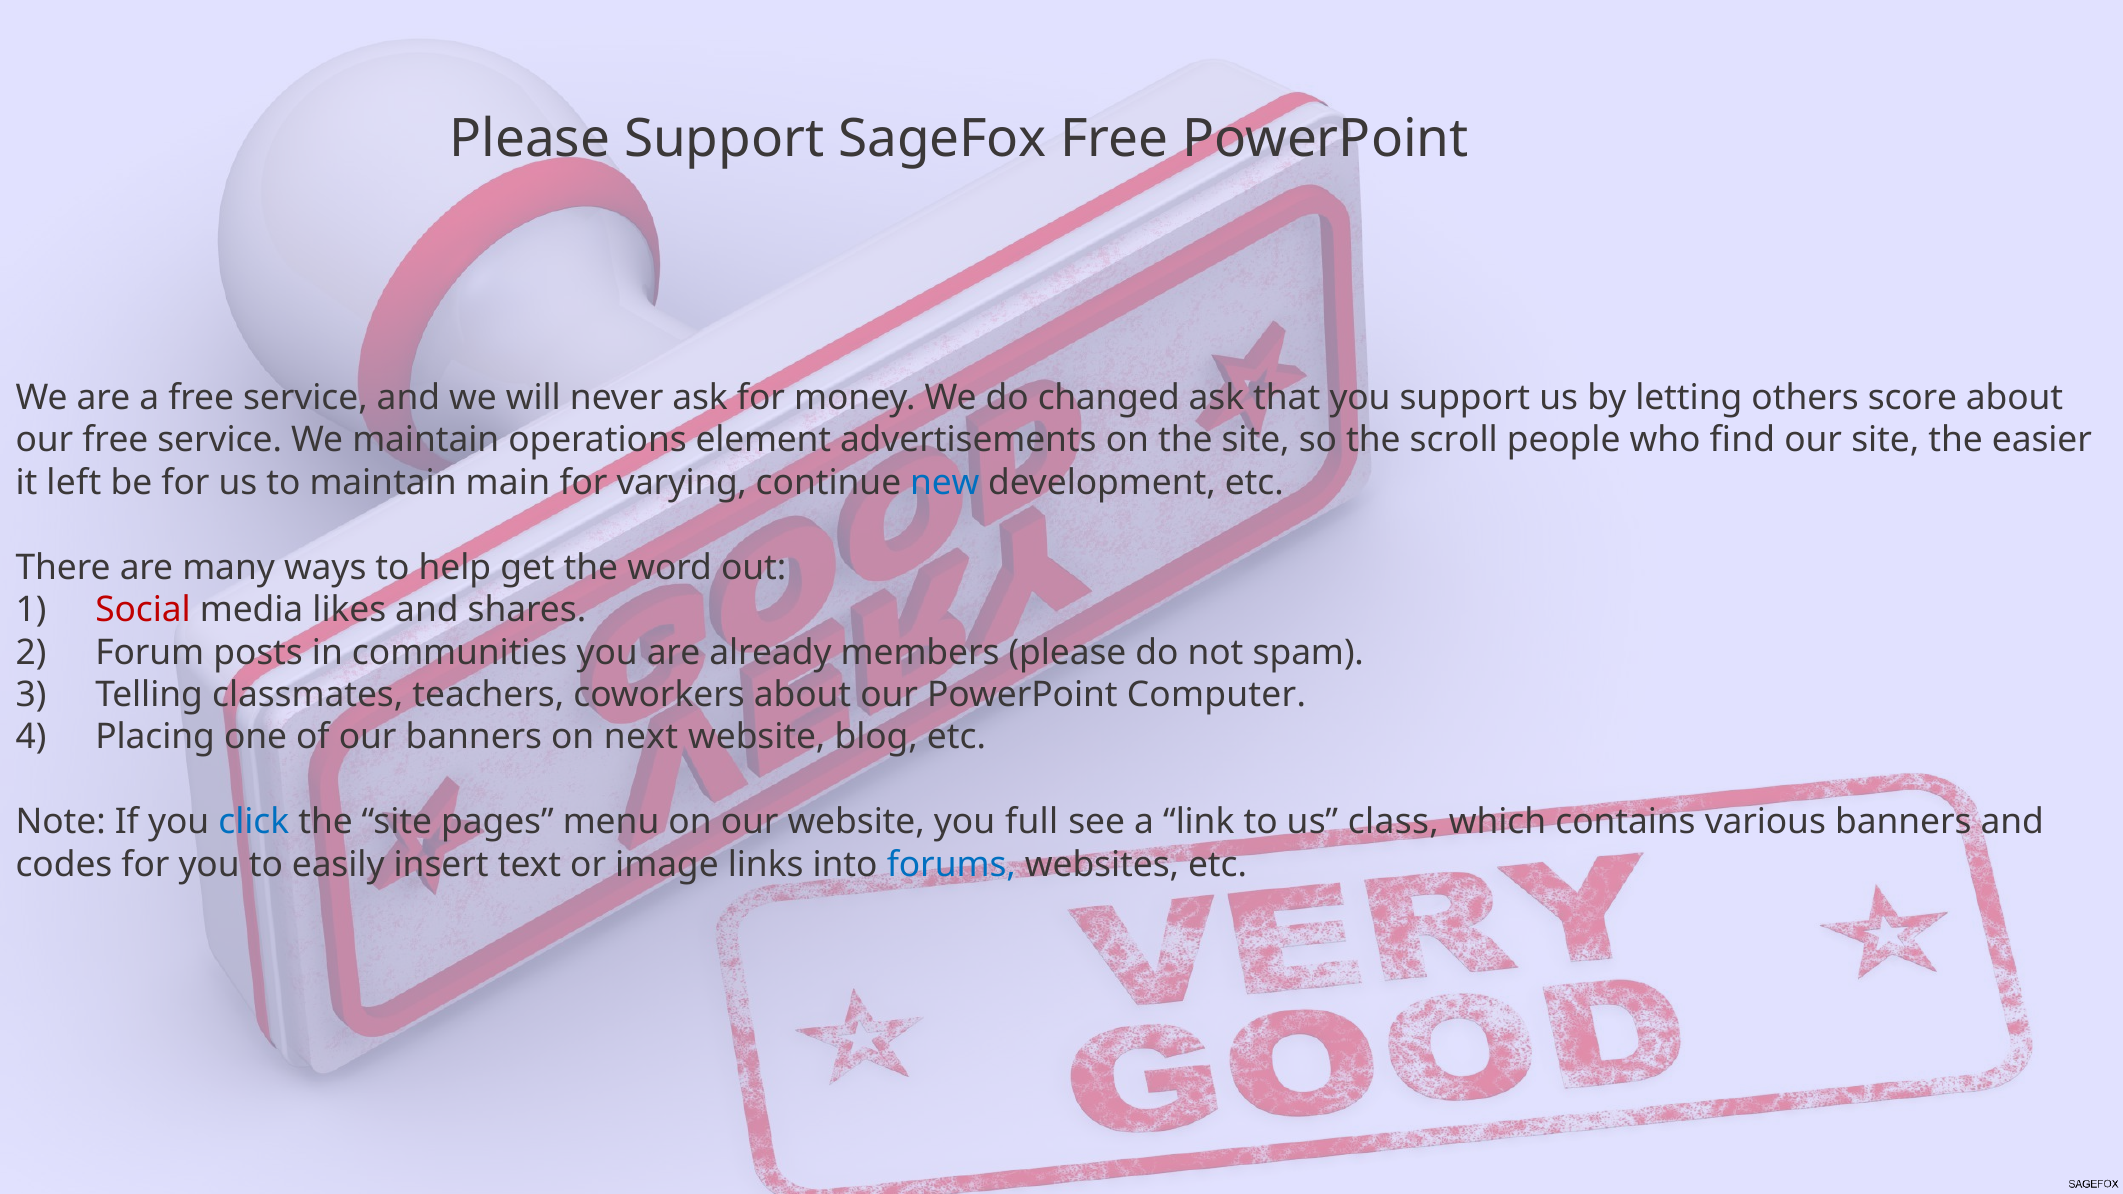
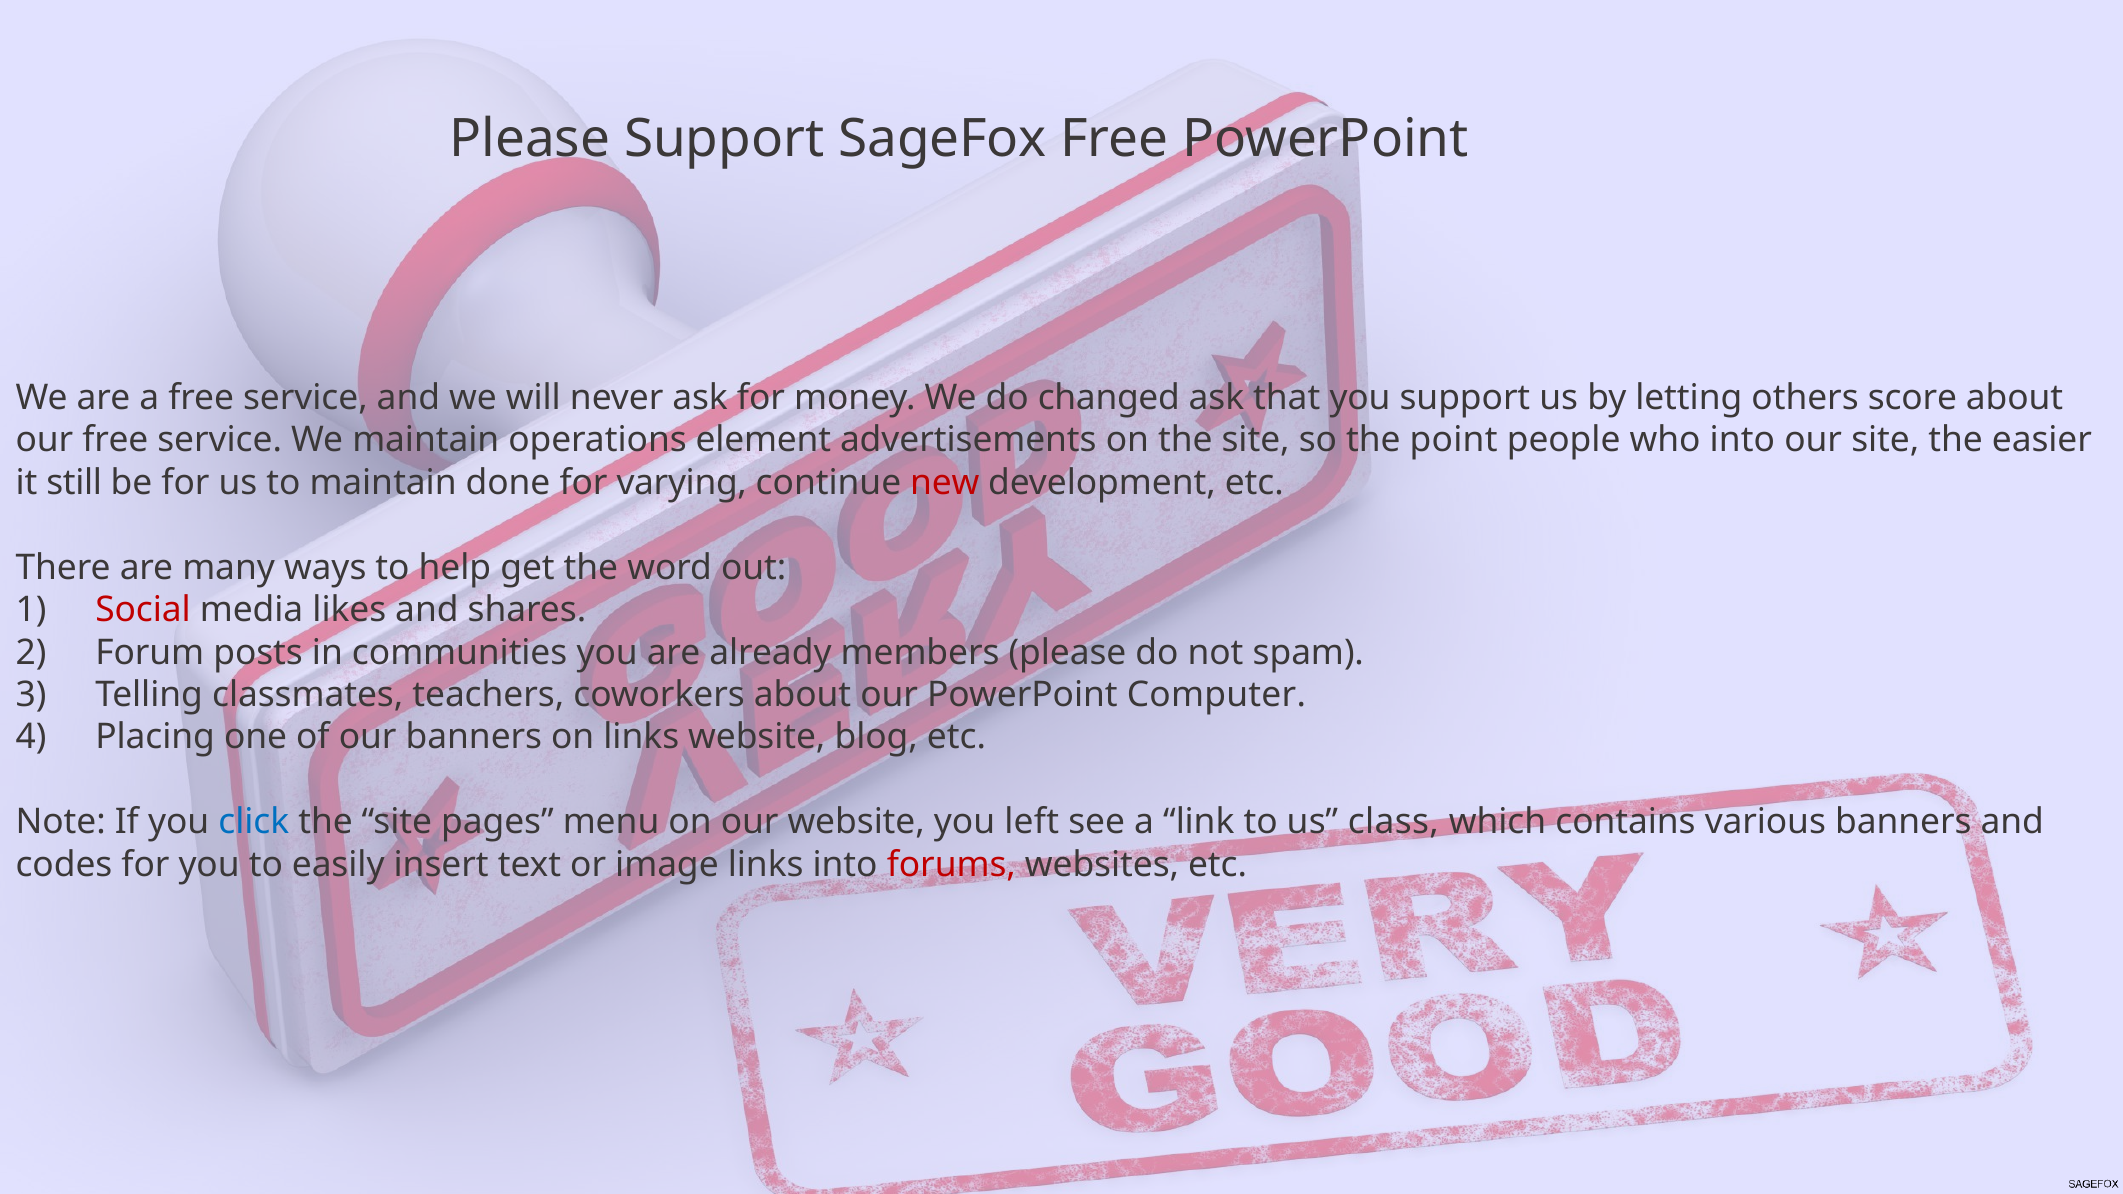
scroll: scroll -> point
who find: find -> into
left: left -> still
main: main -> done
new colour: blue -> red
on next: next -> links
full: full -> left
forums colour: blue -> red
